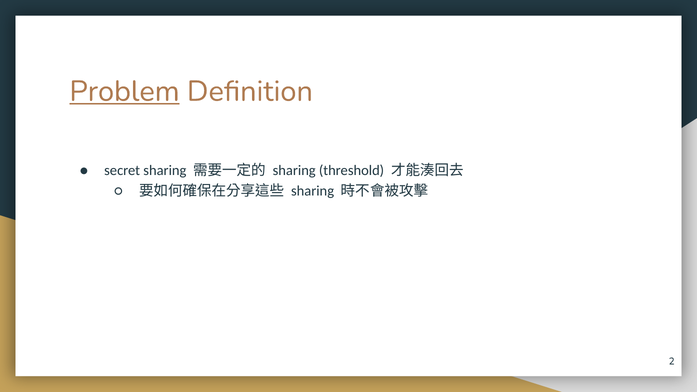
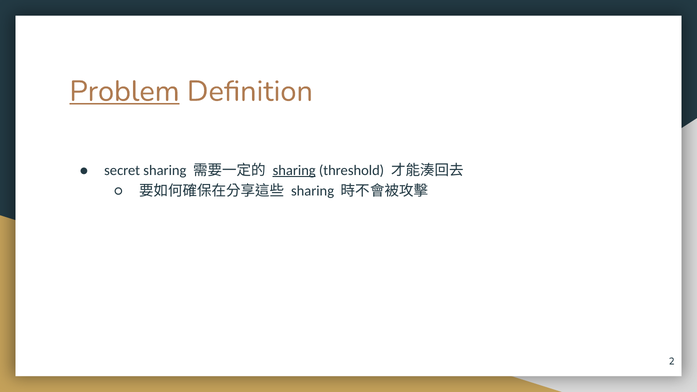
sharing at (294, 170) underline: none -> present
